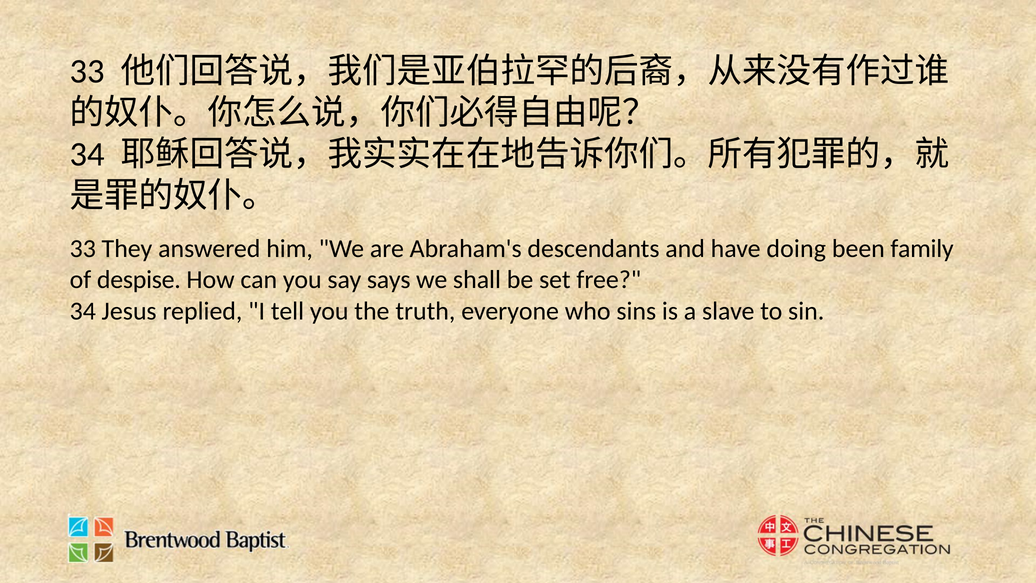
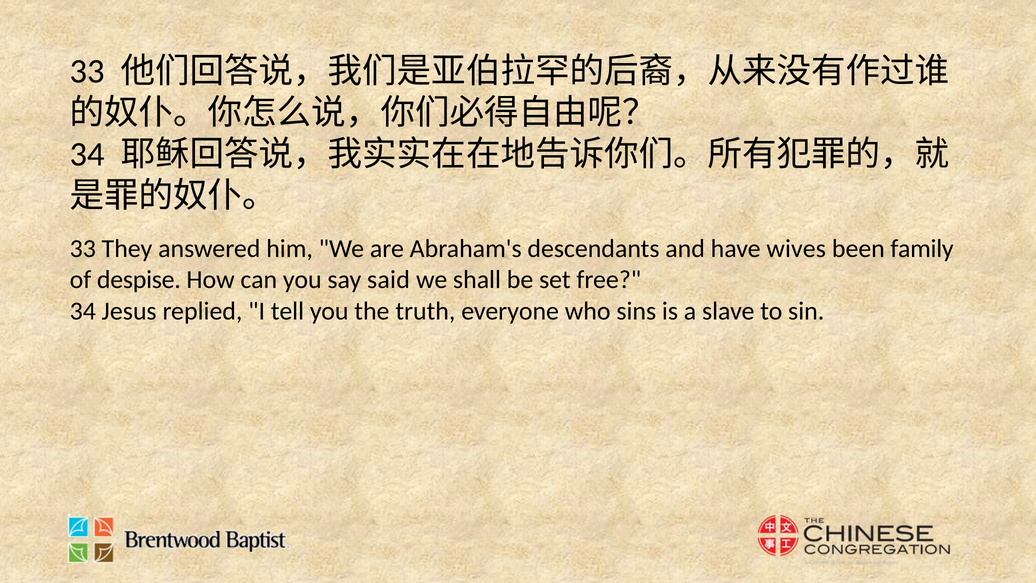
doing: doing -> wives
says: says -> said
